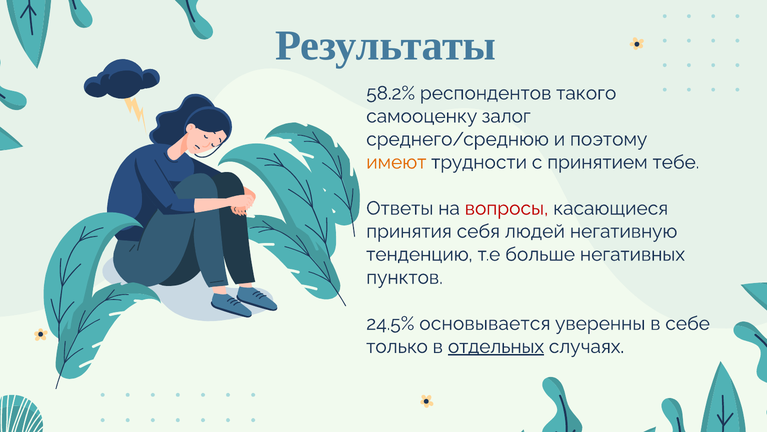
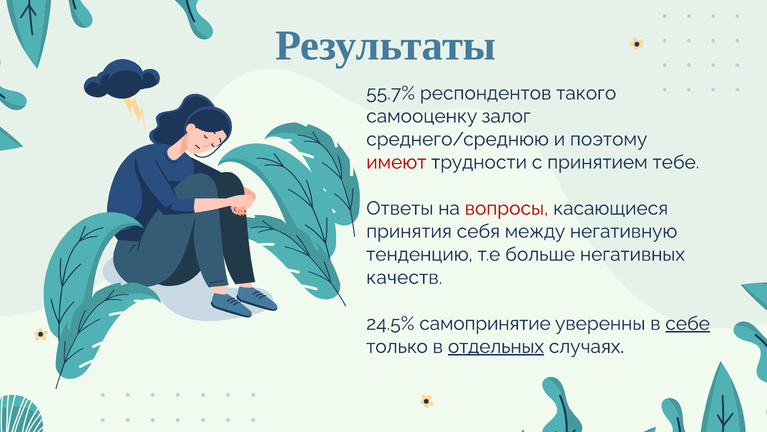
58.2%: 58.2% -> 55.7%
имеют colour: orange -> red
людей: людей -> между
пунктов: пунктов -> качеств
основывается: основывается -> самопринятие
себе underline: none -> present
